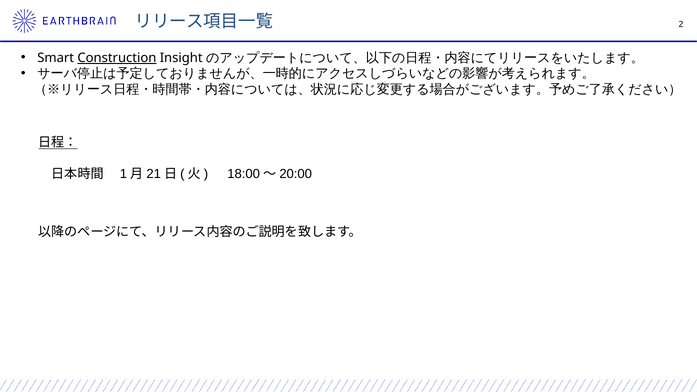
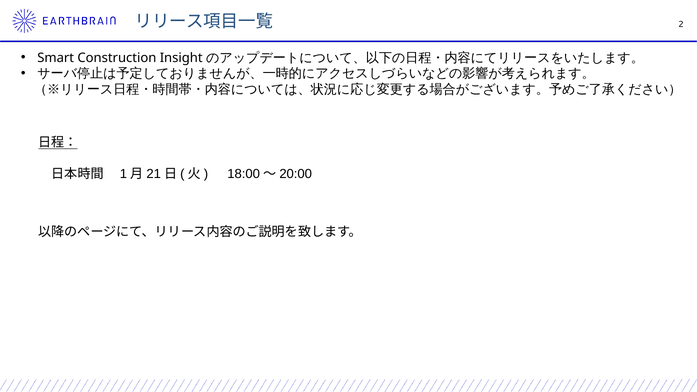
Construction underline: present -> none
